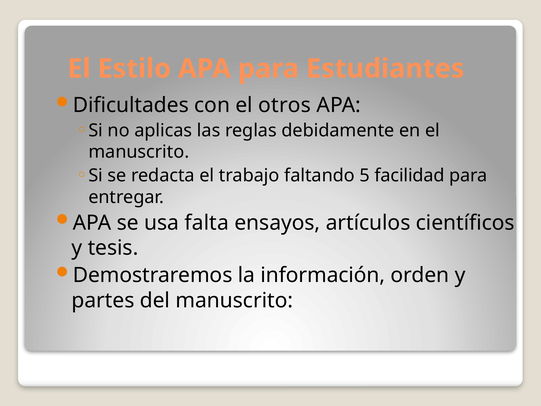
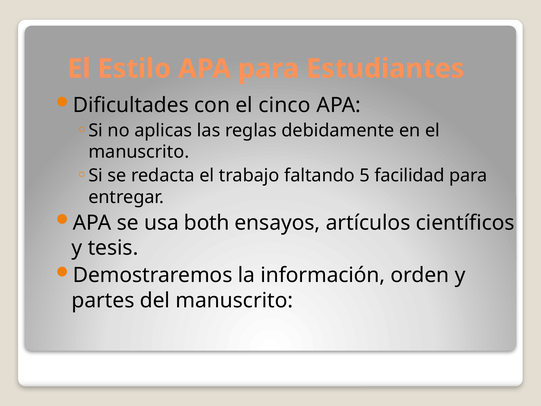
otros: otros -> cinco
falta: falta -> both
